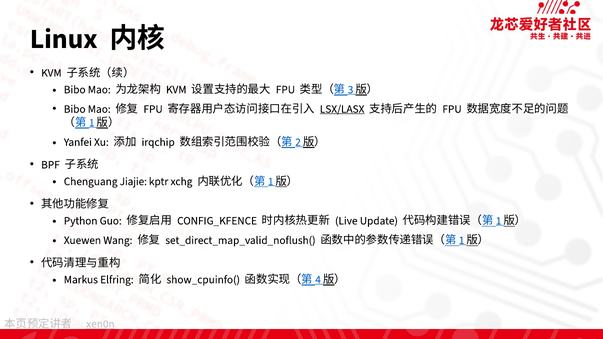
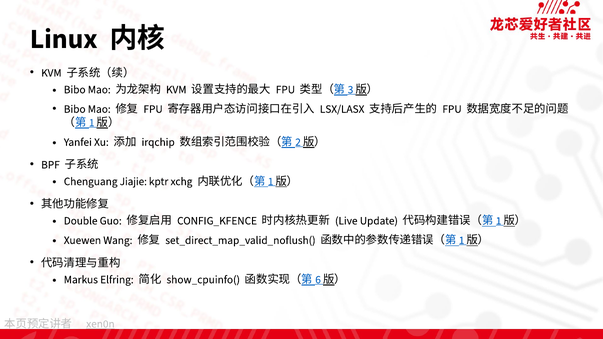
LSX/LASX underline: present -> none
Python: Python -> Double
4: 4 -> 6
